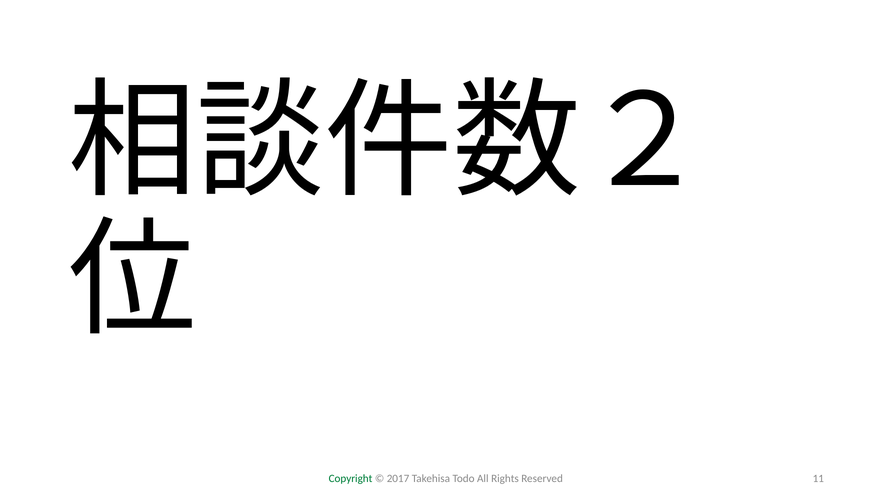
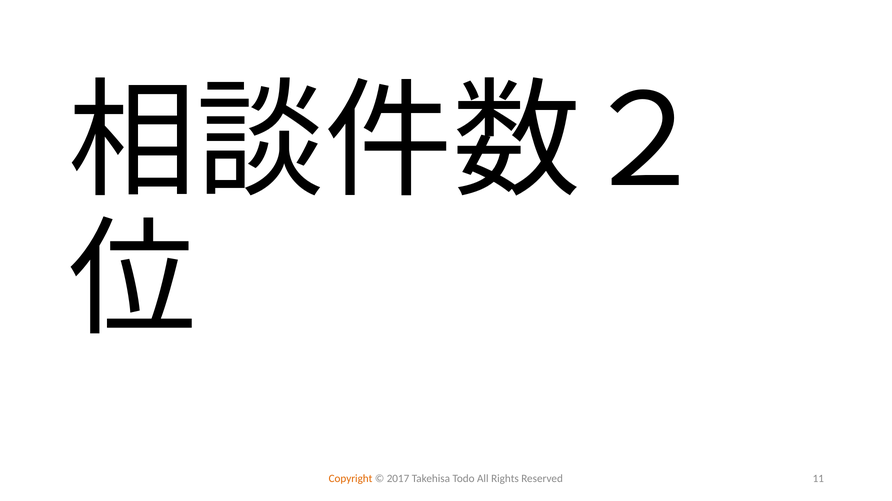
Copyright colour: green -> orange
